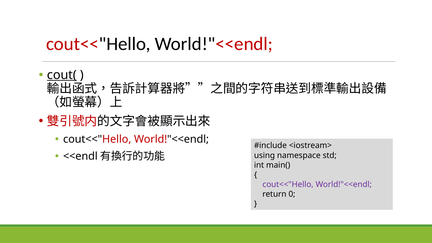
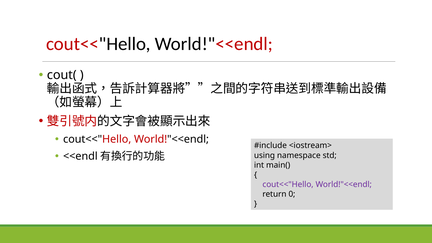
cout( underline: present -> none
